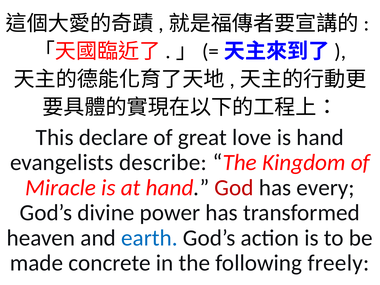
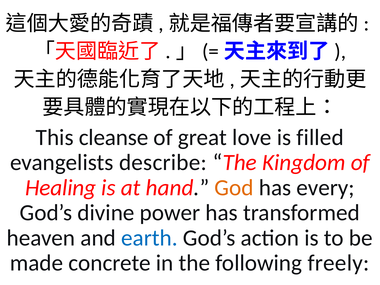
declare: declare -> cleanse
is hand: hand -> filled
Miracle: Miracle -> Healing
God colour: red -> orange
